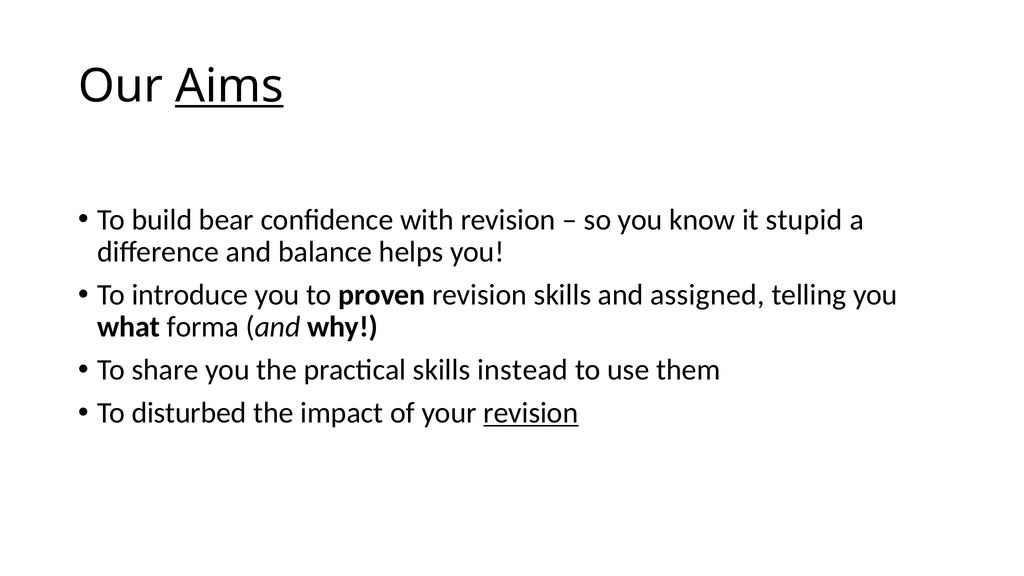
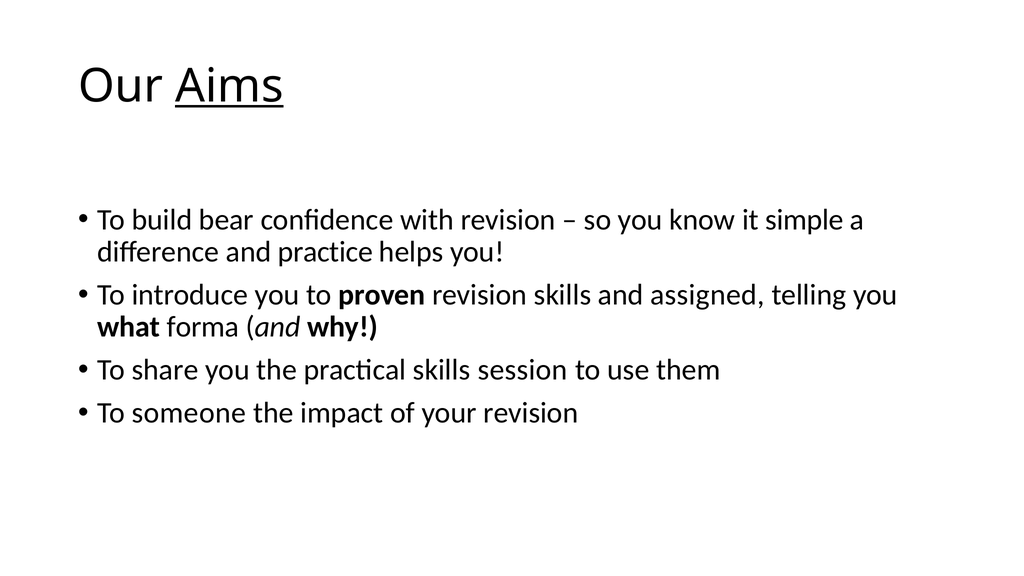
stupid: stupid -> simple
balance: balance -> practice
instead: instead -> session
disturbed: disturbed -> someone
revision at (531, 413) underline: present -> none
